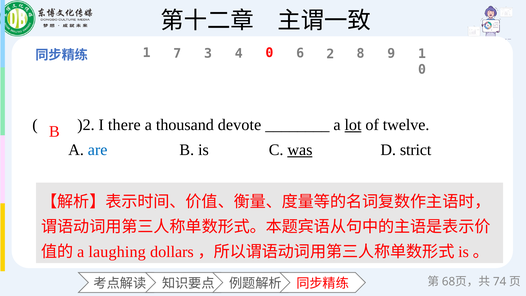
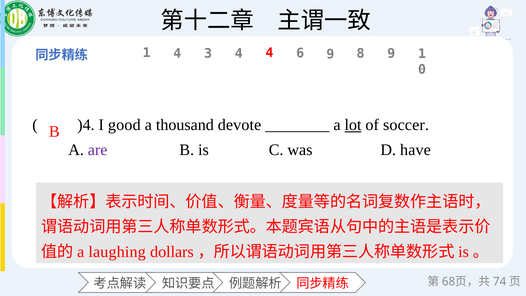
1 7: 7 -> 4
0 at (269, 53): 0 -> 4
6 2: 2 -> 9
)2: )2 -> )4
there: there -> good
twelve: twelve -> soccer
are colour: blue -> purple
was underline: present -> none
strict: strict -> have
